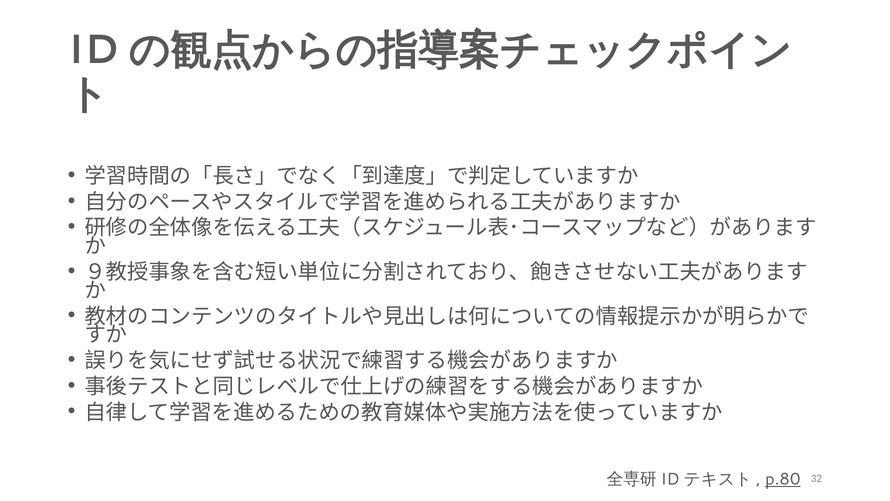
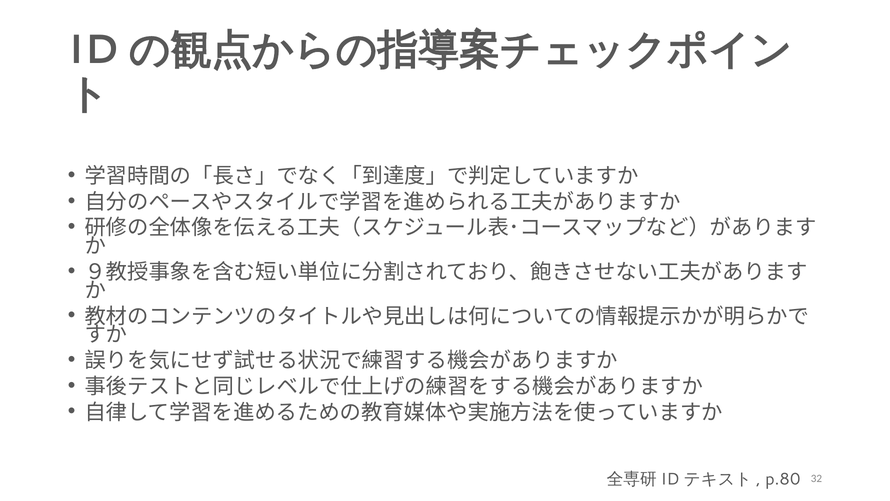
p.80 underline: present -> none
